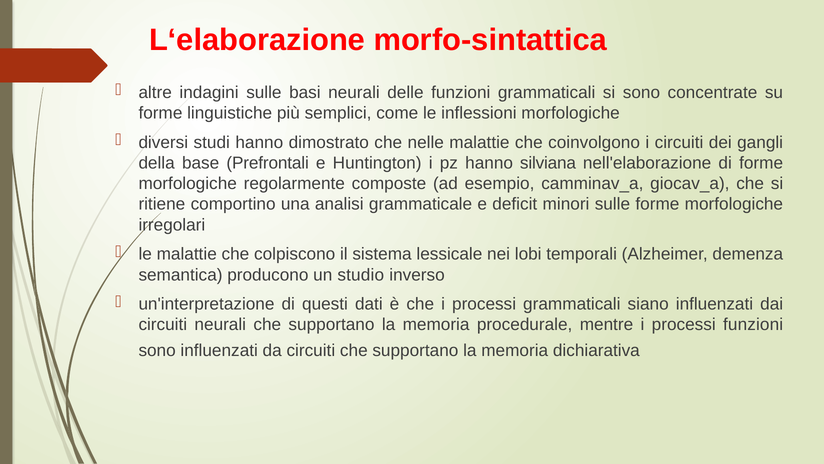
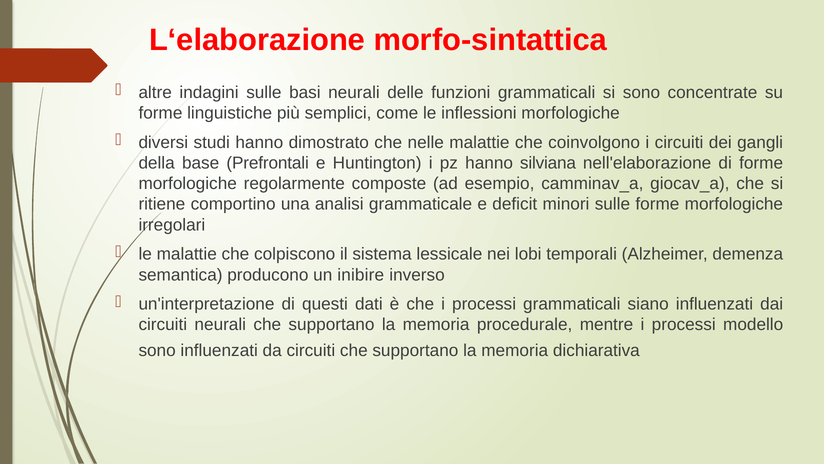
studio: studio -> inibire
processi funzioni: funzioni -> modello
